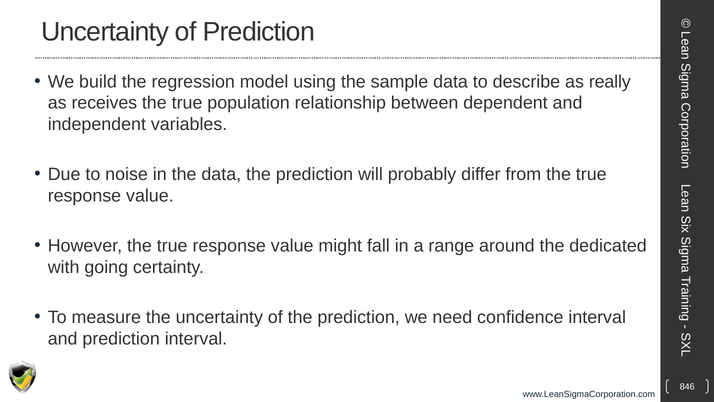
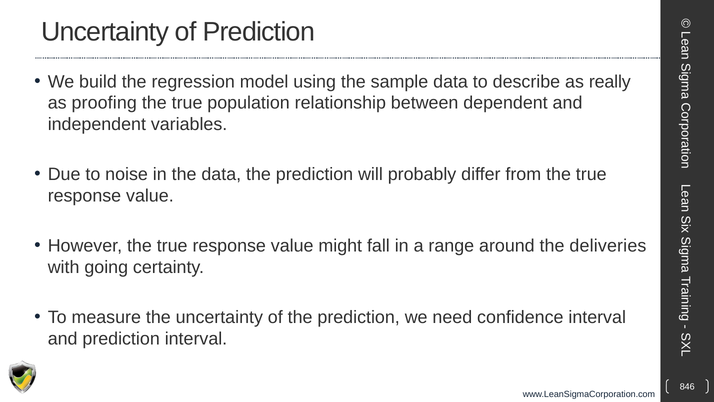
receives: receives -> proofing
dedicated: dedicated -> deliveries
